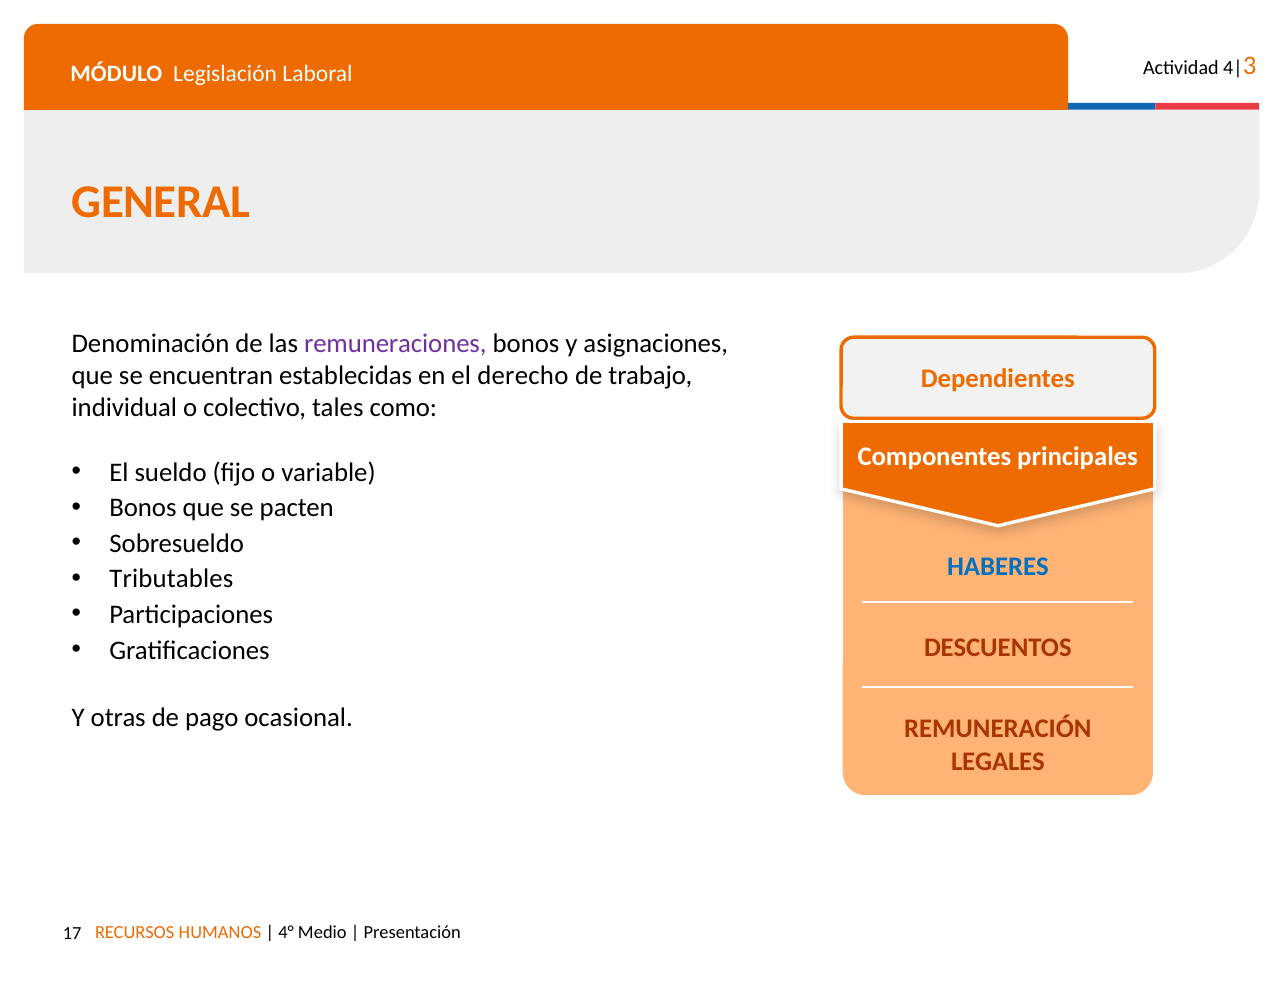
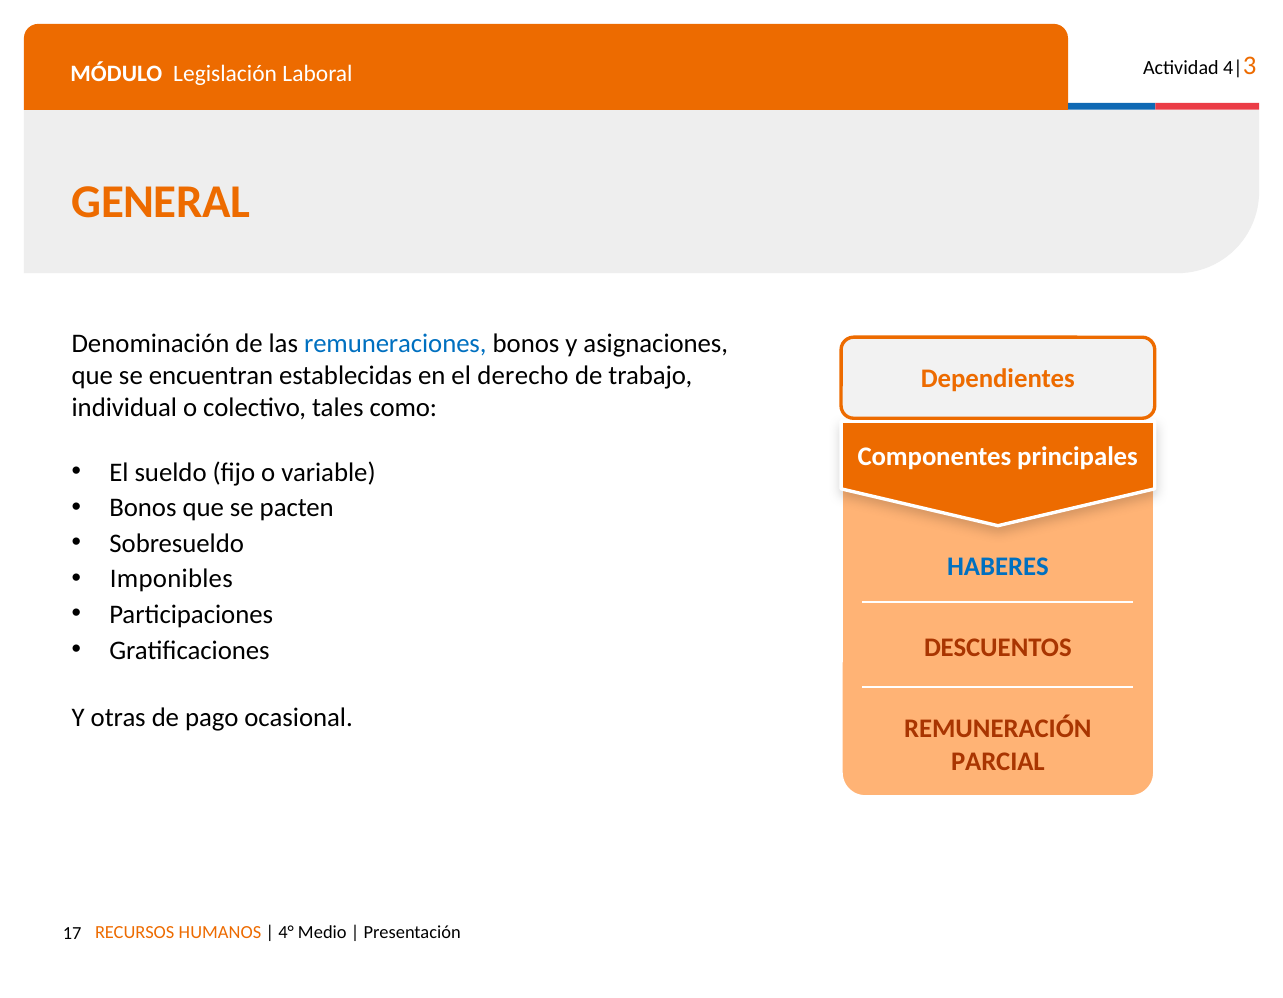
remuneraciones colour: purple -> blue
Tributables: Tributables -> Imponibles
LEGALES: LEGALES -> PARCIAL
